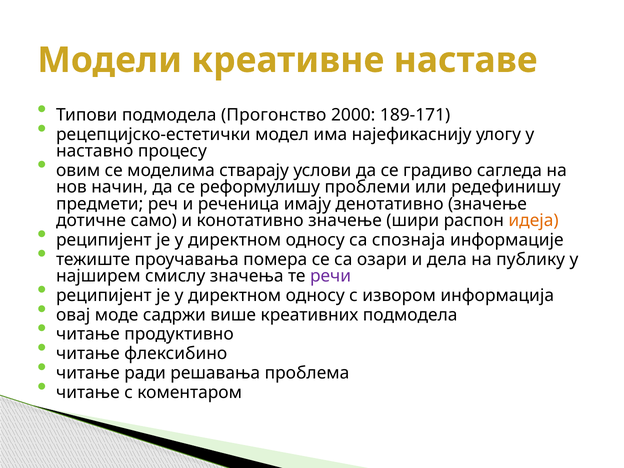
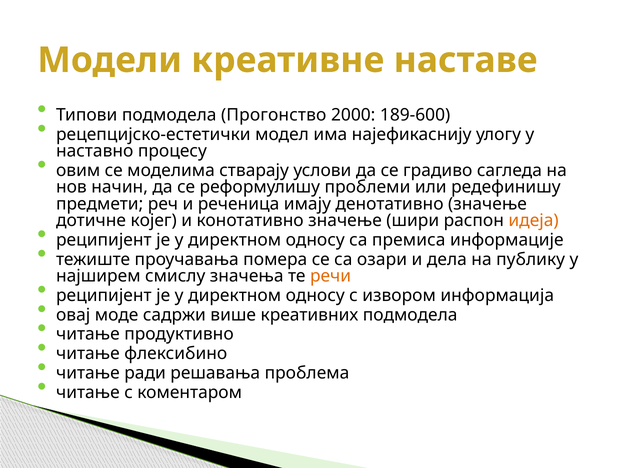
189-171: 189-171 -> 189-600
само: само -> којег
спознаја: спознаја -> премиса
речи colour: purple -> orange
